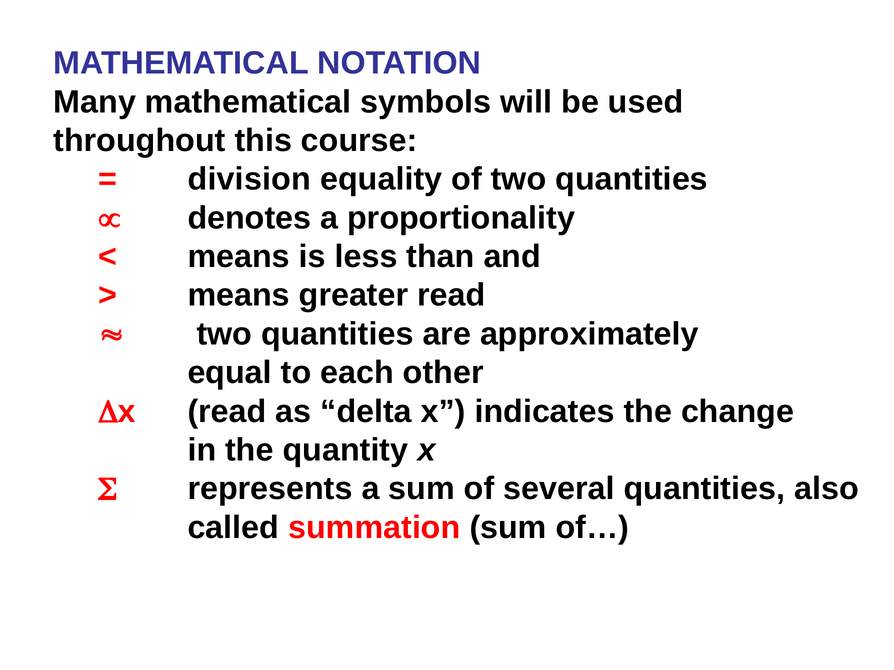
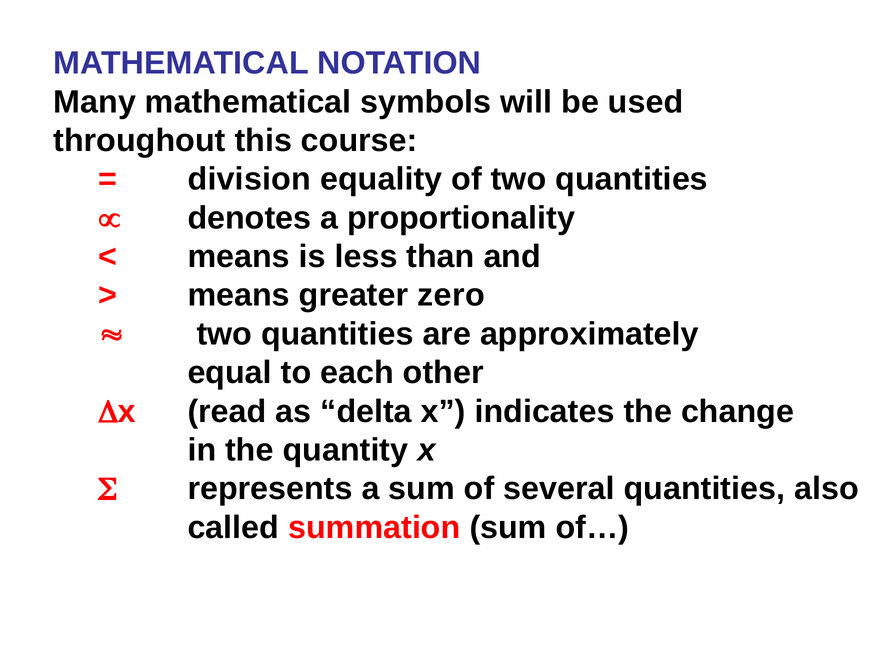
greater read: read -> zero
